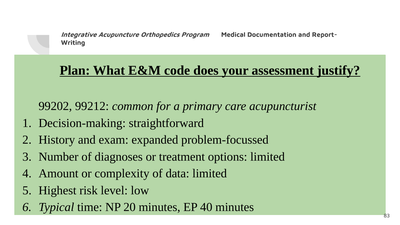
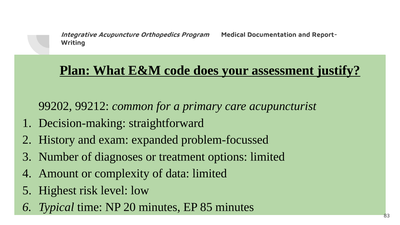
40: 40 -> 85
